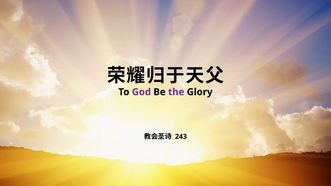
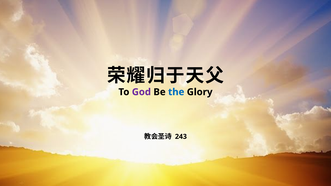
the colour: purple -> blue
